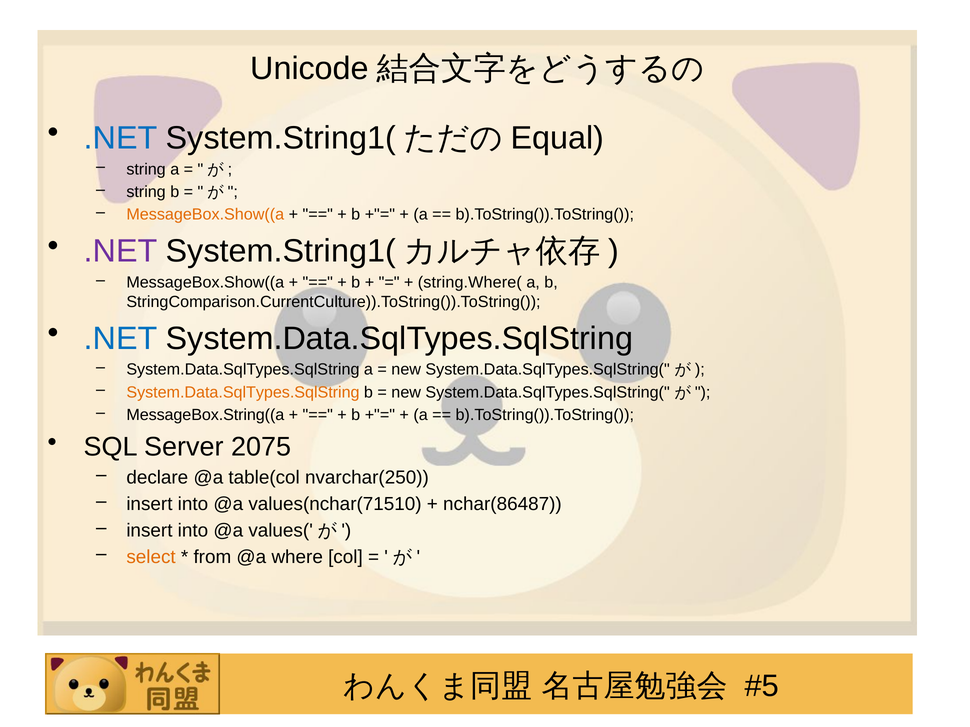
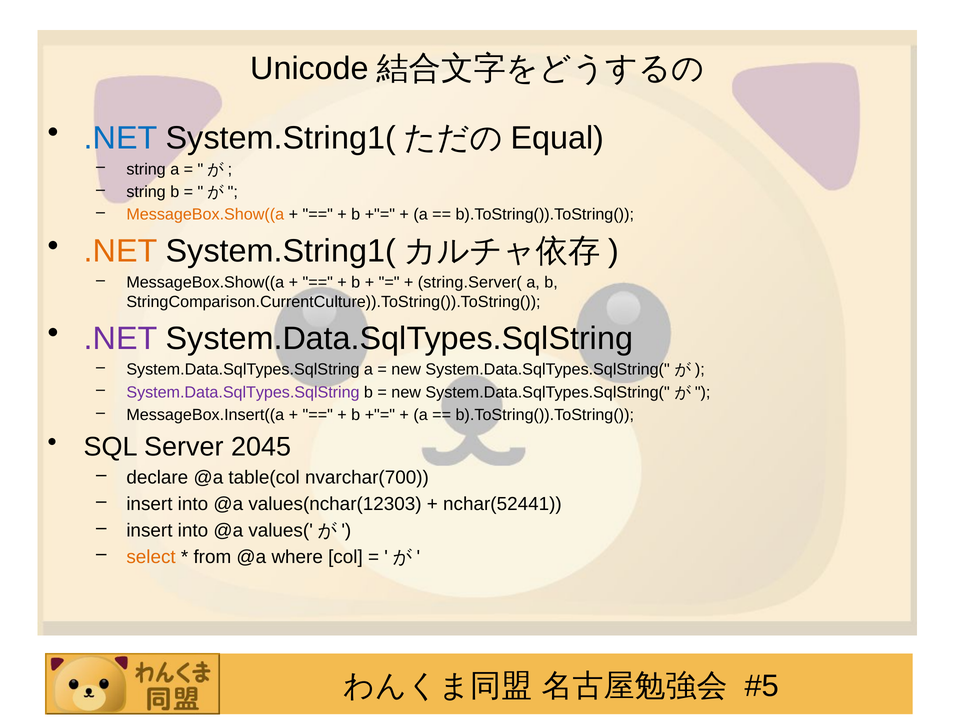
.NET at (121, 251) colour: purple -> orange
string.Where(: string.Where( -> string.Server(
.NET at (121, 339) colour: blue -> purple
System.Data.SqlTypes.SqlString at (243, 393) colour: orange -> purple
MessageBox.String((a: MessageBox.String((a -> MessageBox.Insert((a
2075: 2075 -> 2045
nvarchar(250: nvarchar(250 -> nvarchar(700
values(nchar(71510: values(nchar(71510 -> values(nchar(12303
nchar(86487: nchar(86487 -> nchar(52441
